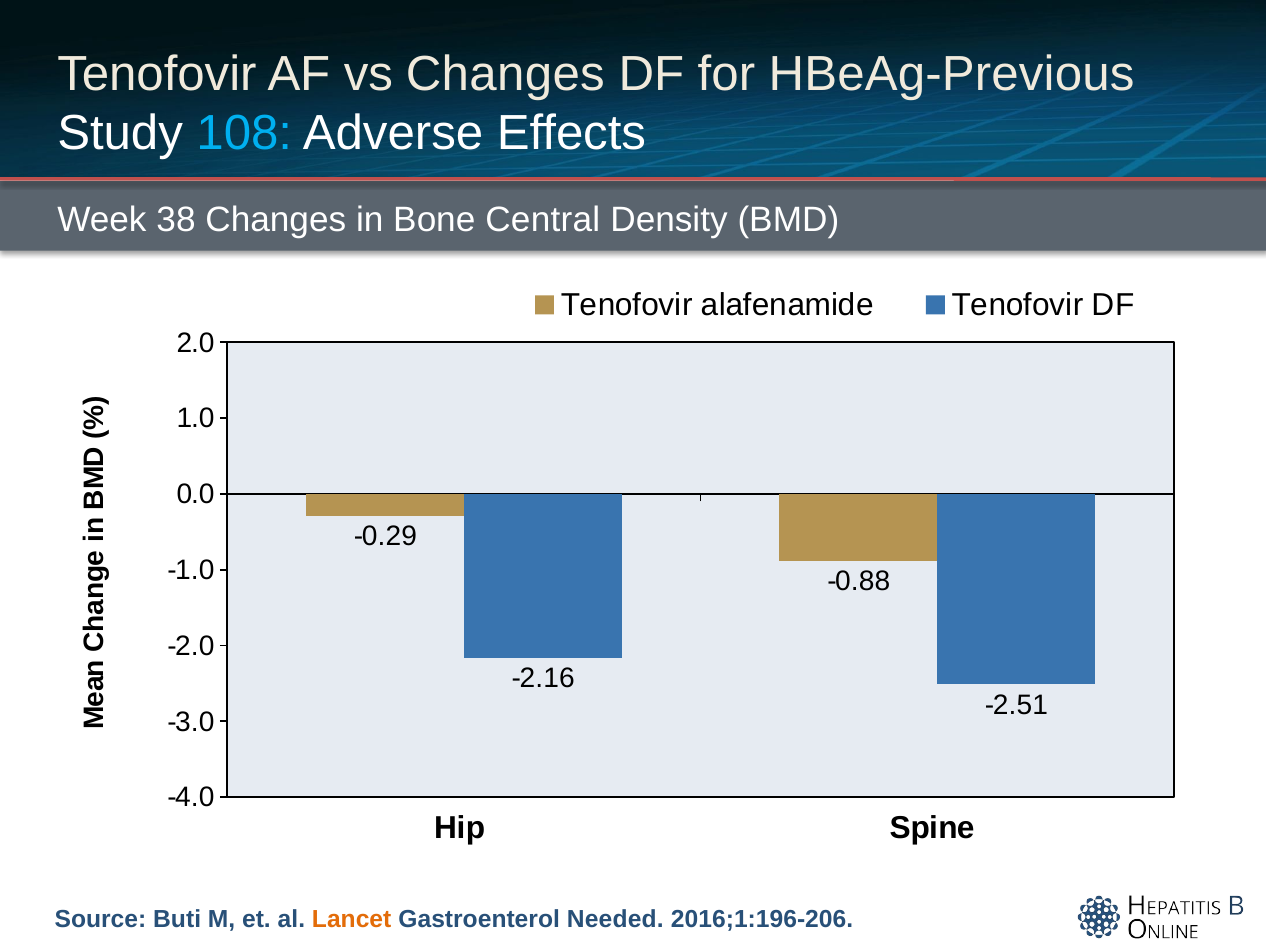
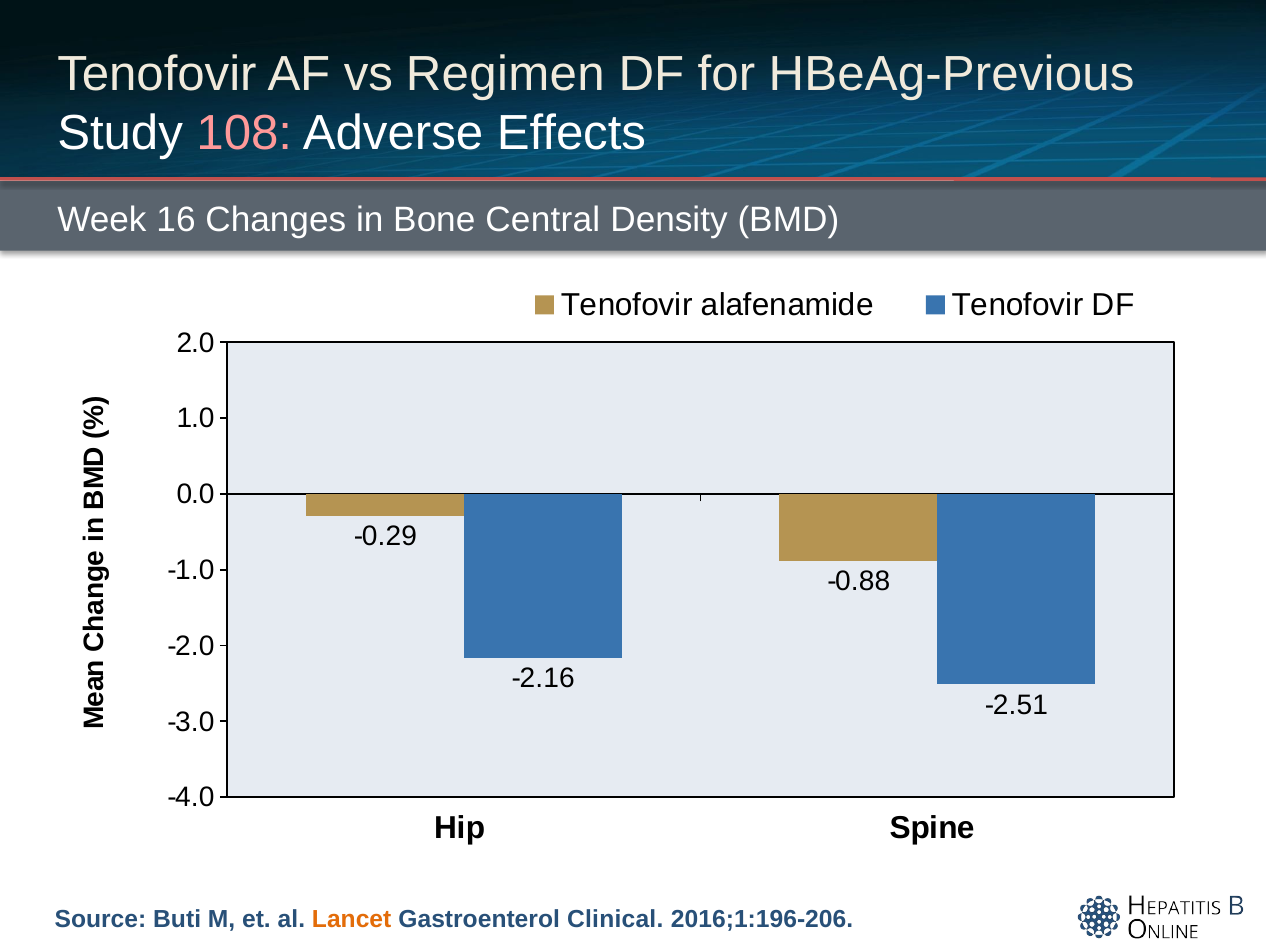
vs Changes: Changes -> Regimen
108 colour: light blue -> pink
38: 38 -> 16
Needed: Needed -> Clinical
